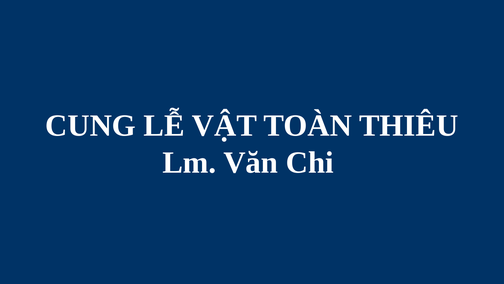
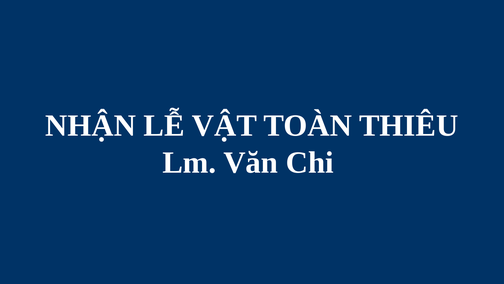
CUNG: CUNG -> NHẬN
